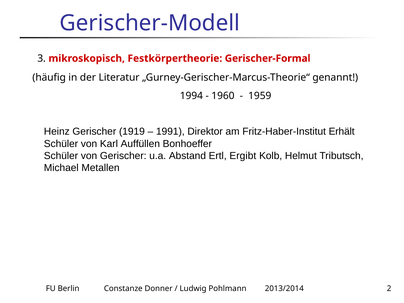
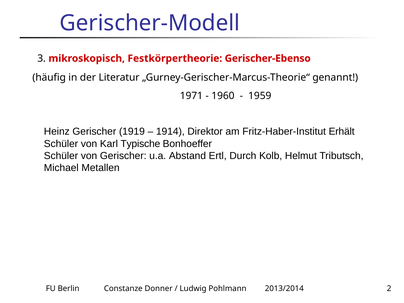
Gerischer-Formal: Gerischer-Formal -> Gerischer-Ebenso
1994: 1994 -> 1971
1991: 1991 -> 1914
Auffüllen: Auffüllen -> Typische
Ergibt: Ergibt -> Durch
